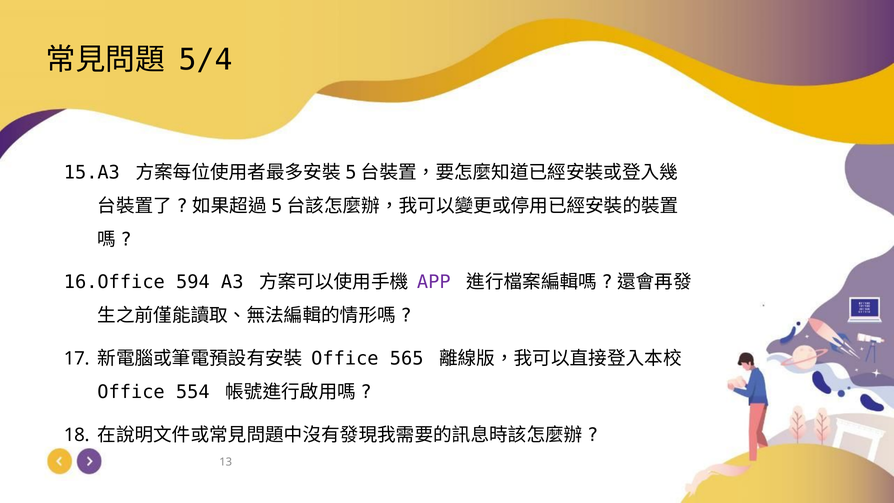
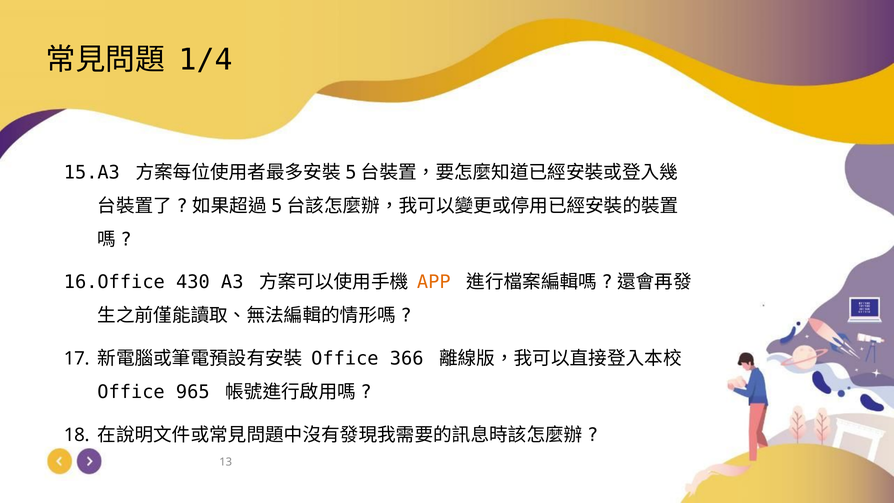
5/4: 5/4 -> 1/4
594: 594 -> 430
APP colour: purple -> orange
565: 565 -> 366
554: 554 -> 965
